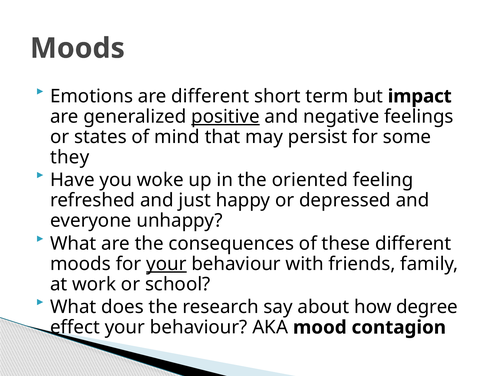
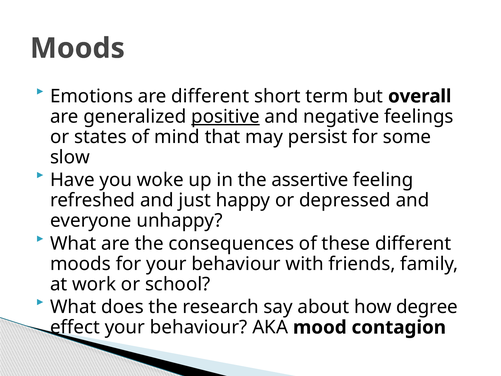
impact: impact -> overall
they: they -> slow
oriented: oriented -> assertive
your at (166, 264) underline: present -> none
